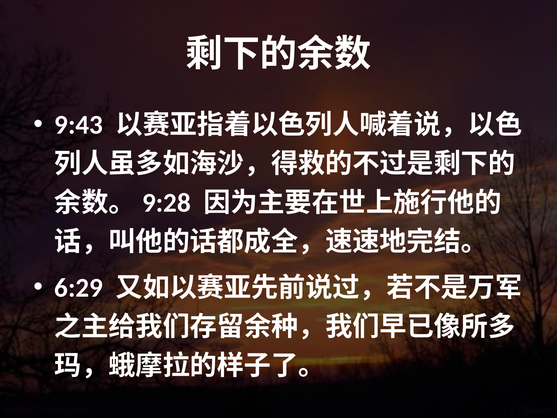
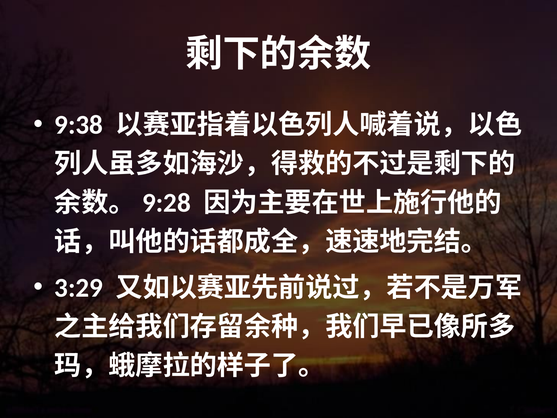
9:43: 9:43 -> 9:38
6:29: 6:29 -> 3:29
